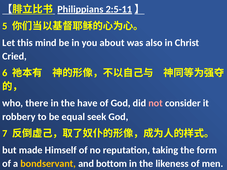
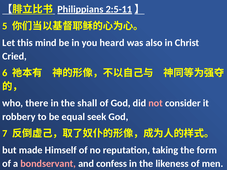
about: about -> heard
have: have -> shall
bondservant colour: yellow -> pink
bottom: bottom -> confess
